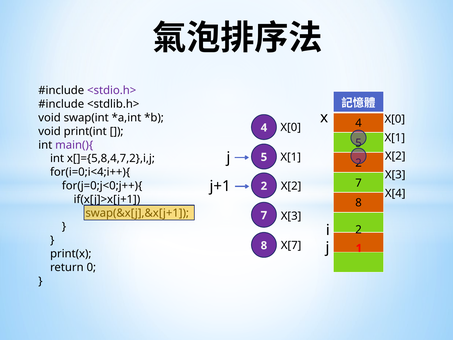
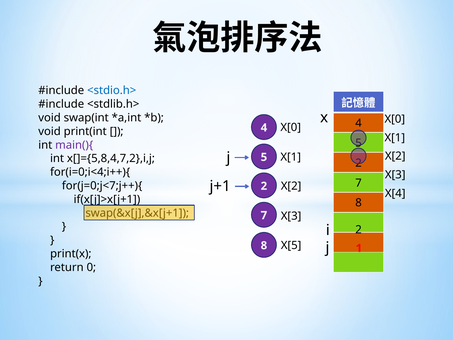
<stdio.h> colour: purple -> blue
for(j=0;j<0;j++){: for(j=0;j<0;j++){ -> for(j=0;j<7;j++){
X[7: X[7 -> X[5
